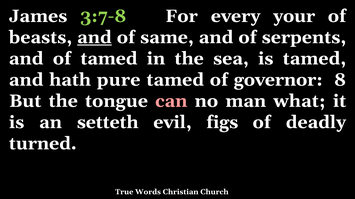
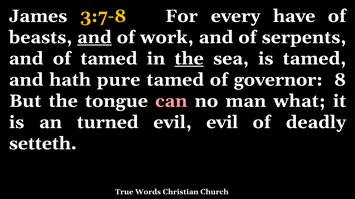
3:7-8 colour: light green -> yellow
your: your -> have
same: same -> work
the at (189, 59) underline: none -> present
setteth: setteth -> turned
evil figs: figs -> evil
turned: turned -> setteth
